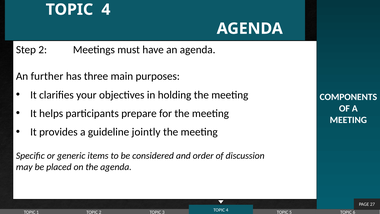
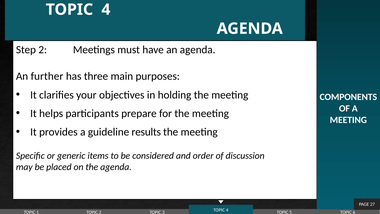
jointly: jointly -> results
